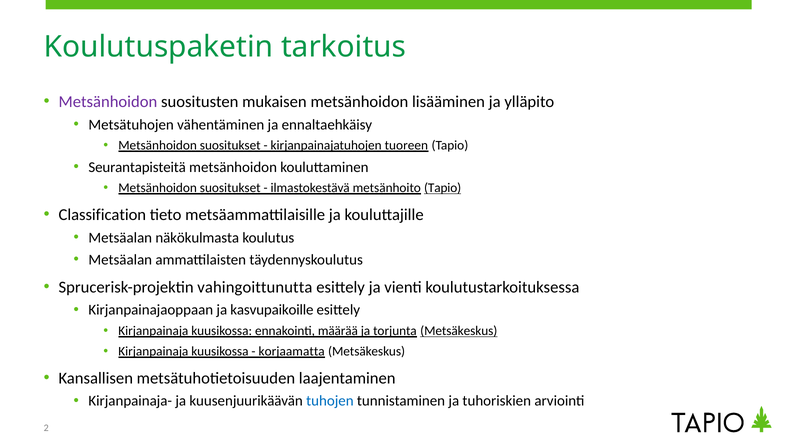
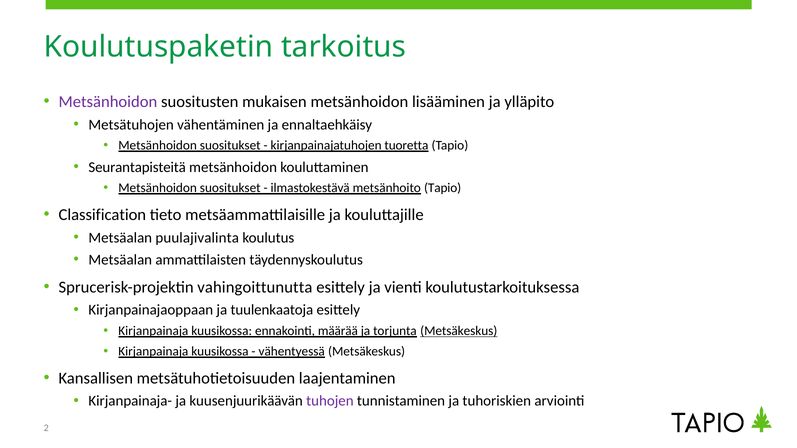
tuoreen: tuoreen -> tuoretta
Tapio at (443, 188) underline: present -> none
näkökulmasta: näkökulmasta -> puulajivalinta
kasvupaikoille: kasvupaikoille -> tuulenkaatoja
korjaamatta: korjaamatta -> vähentyessä
tuhojen colour: blue -> purple
